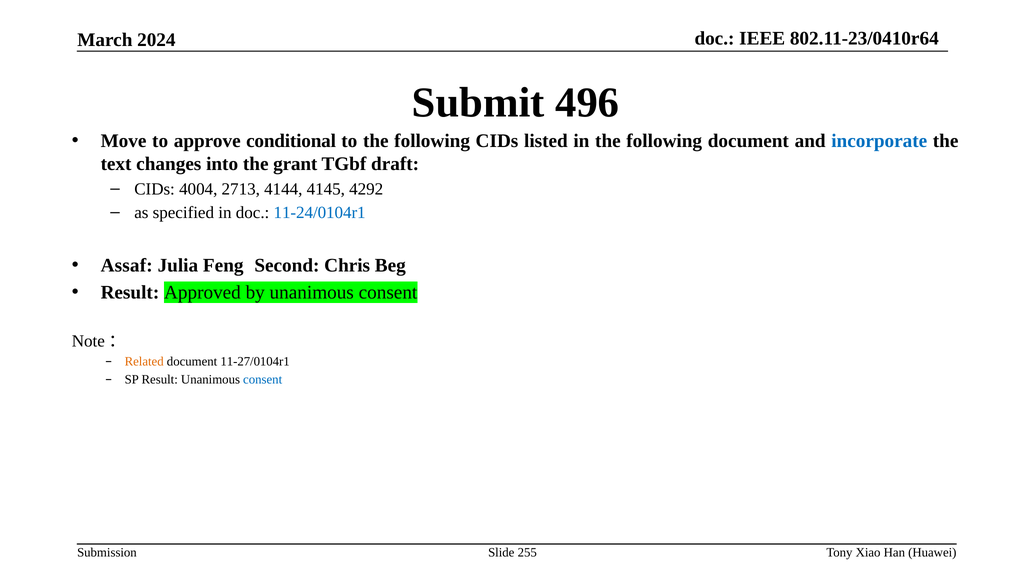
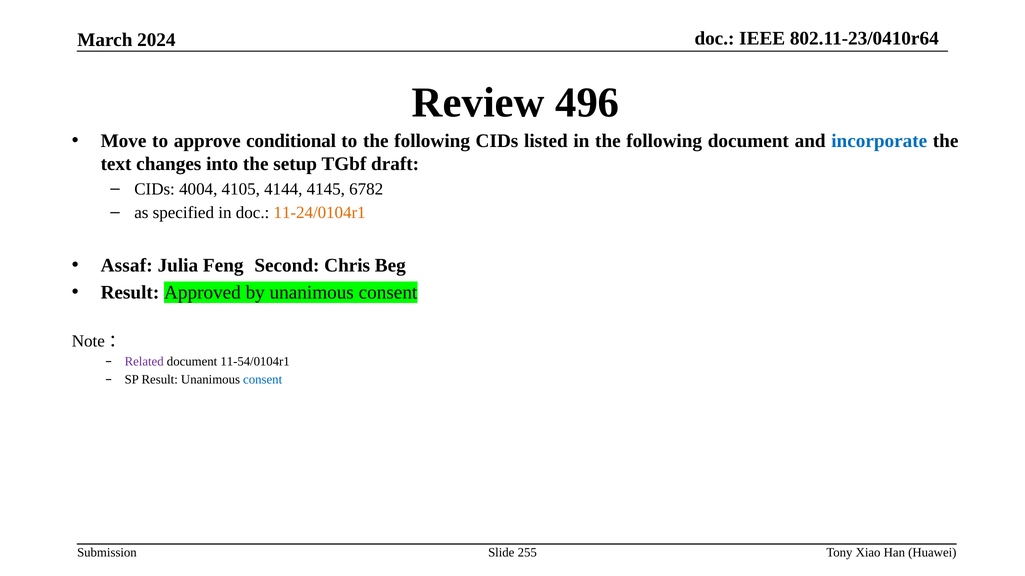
Submit: Submit -> Review
grant: grant -> setup
2713: 2713 -> 4105
4292: 4292 -> 6782
11-24/0104r1 colour: blue -> orange
Related colour: orange -> purple
11-27/0104r1: 11-27/0104r1 -> 11-54/0104r1
